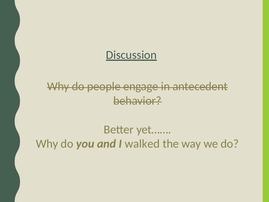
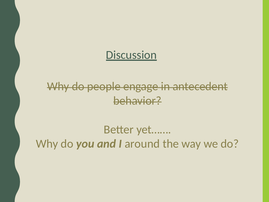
walked: walked -> around
